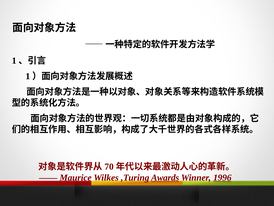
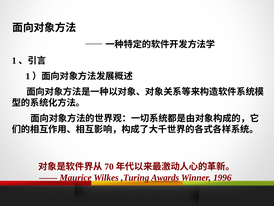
1996 underline: present -> none
